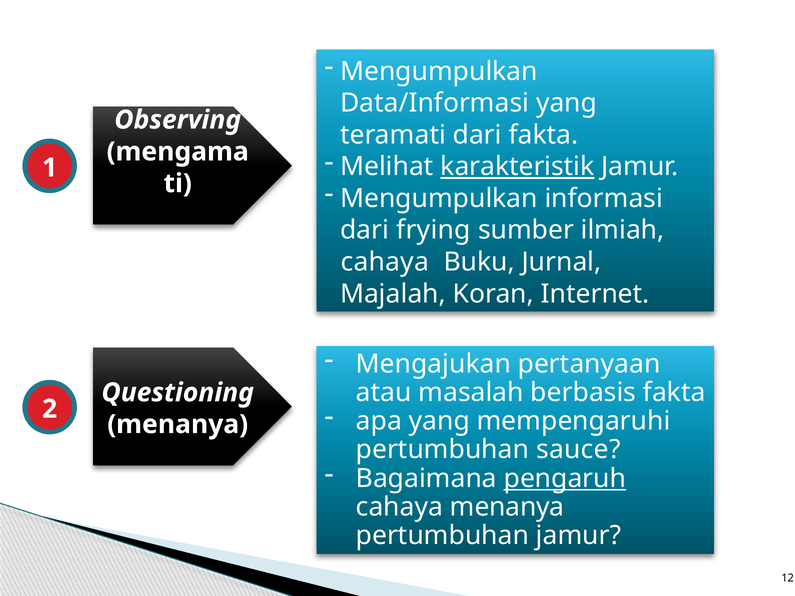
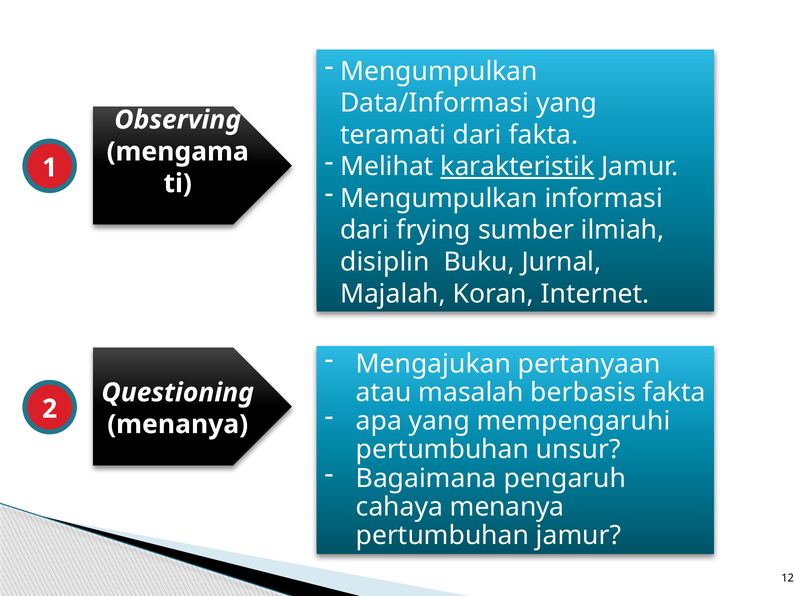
cahaya at (385, 262): cahaya -> disiplin
sauce: sauce -> unsur
pengaruh underline: present -> none
